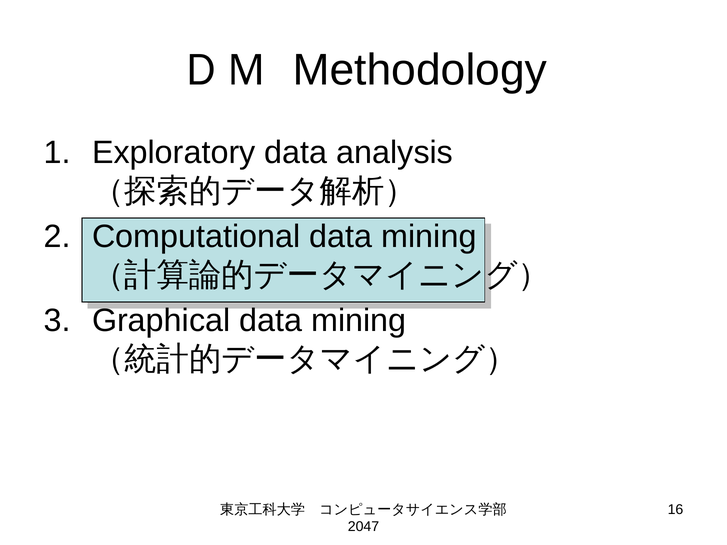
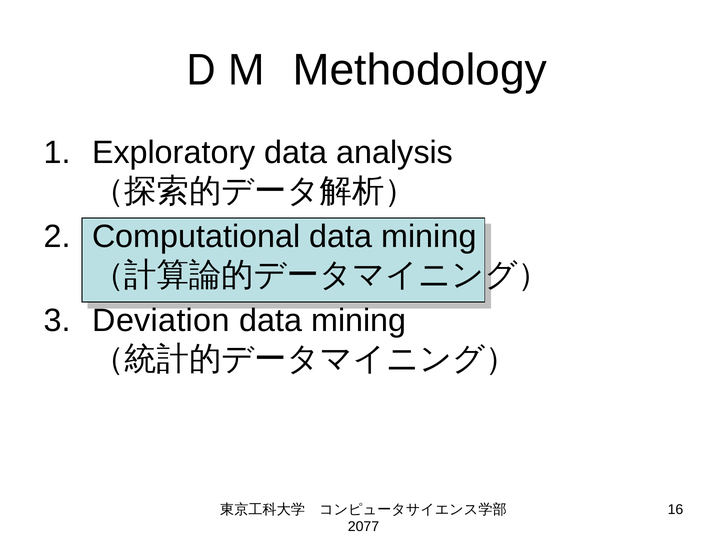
Graphical: Graphical -> Deviation
2047: 2047 -> 2077
